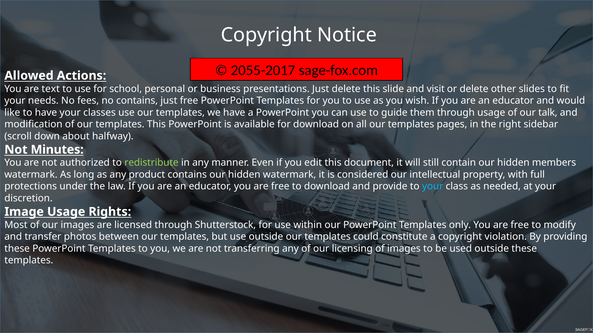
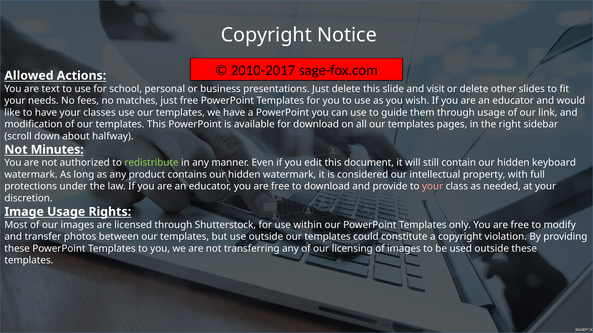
2055-2017: 2055-2017 -> 2010-2017
no contains: contains -> matches
talk: talk -> link
members: members -> keyboard
your at (433, 187) colour: light blue -> pink
